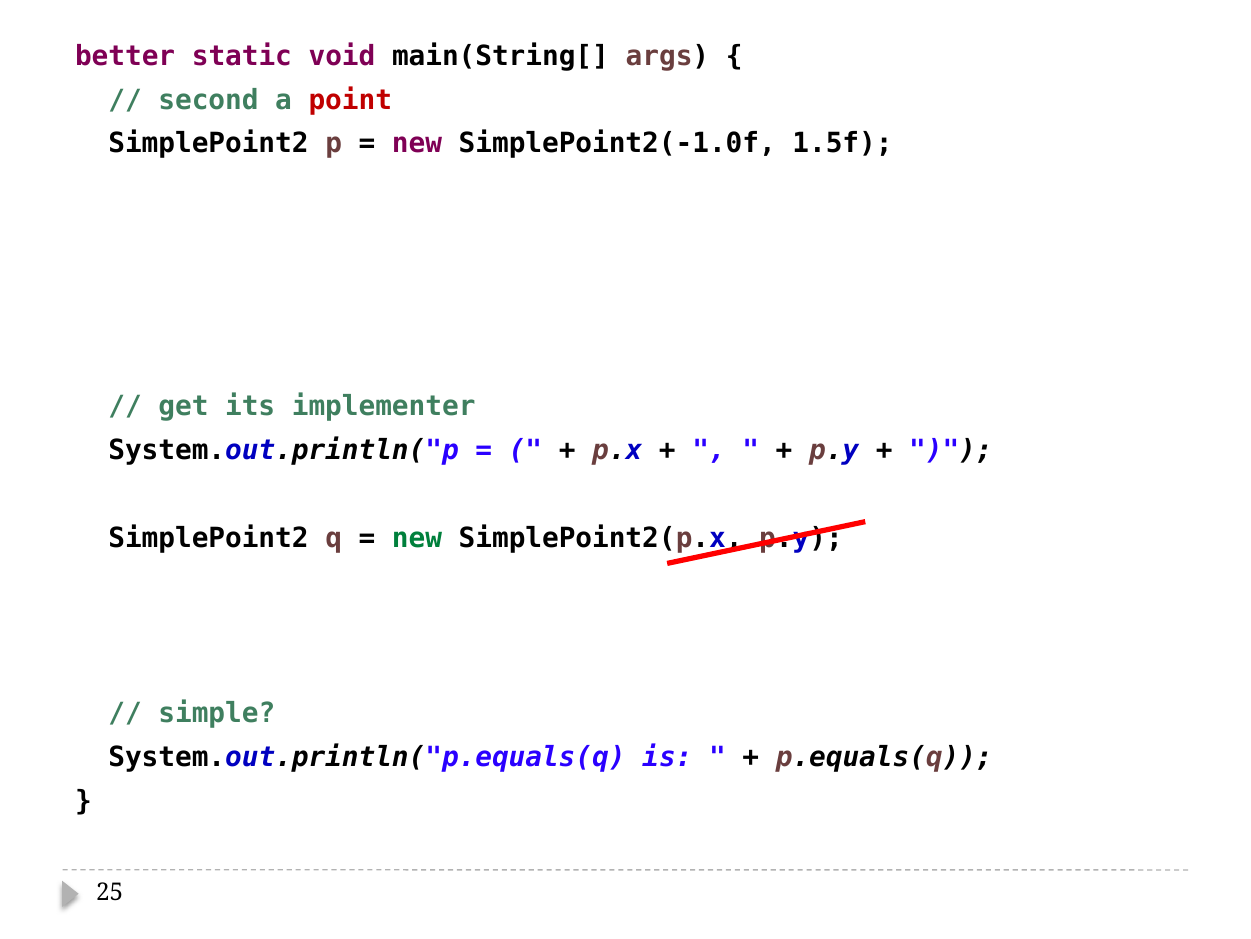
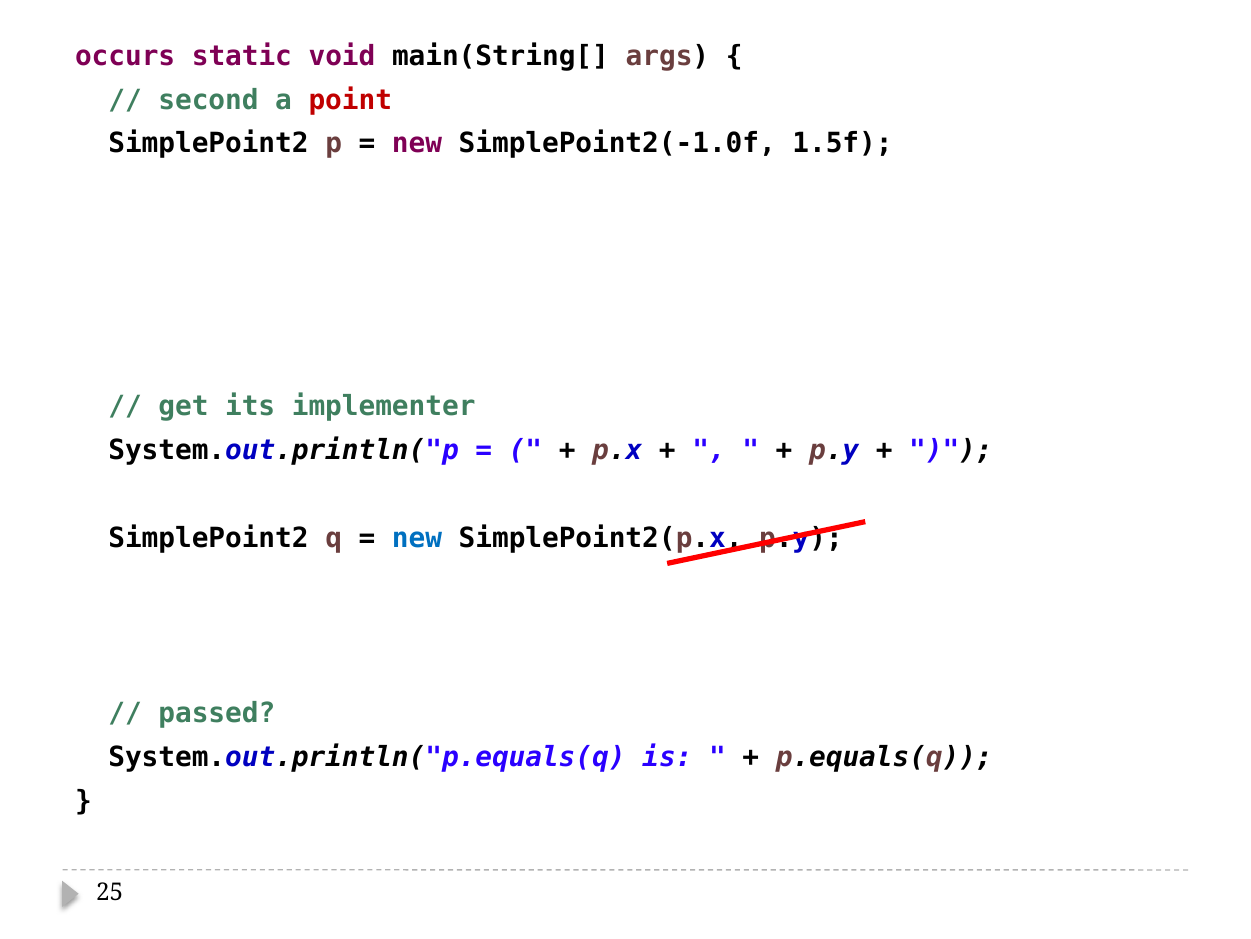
better: better -> occurs
new at (417, 538) colour: green -> blue
simple: simple -> passed
